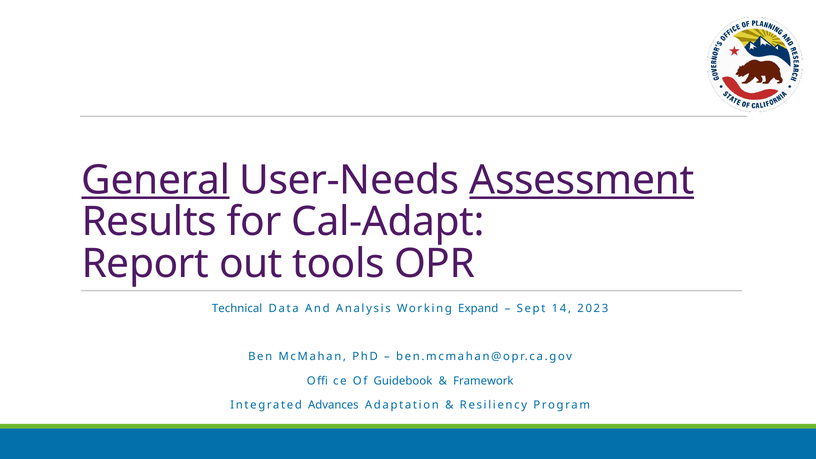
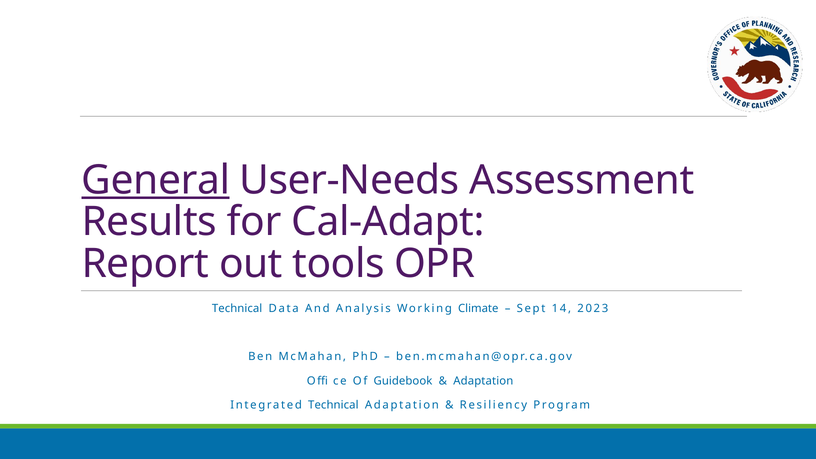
Assessment underline: present -> none
Expand: Expand -> Climate
Framework at (483, 381): Framework -> Adaptation
Integrated Advances: Advances -> Technical
